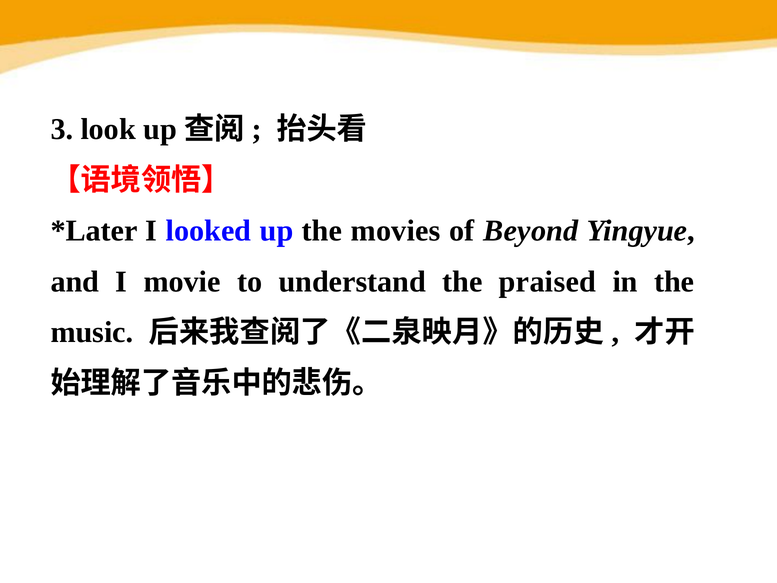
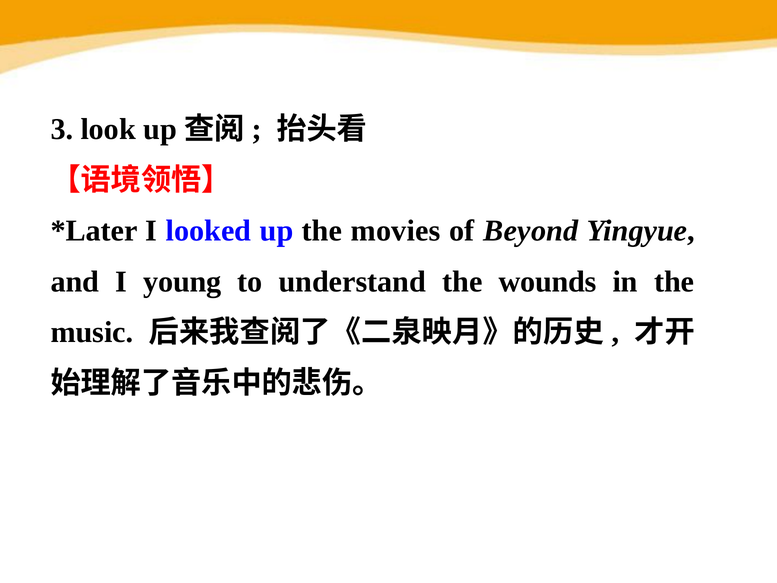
movie: movie -> young
praised: praised -> wounds
